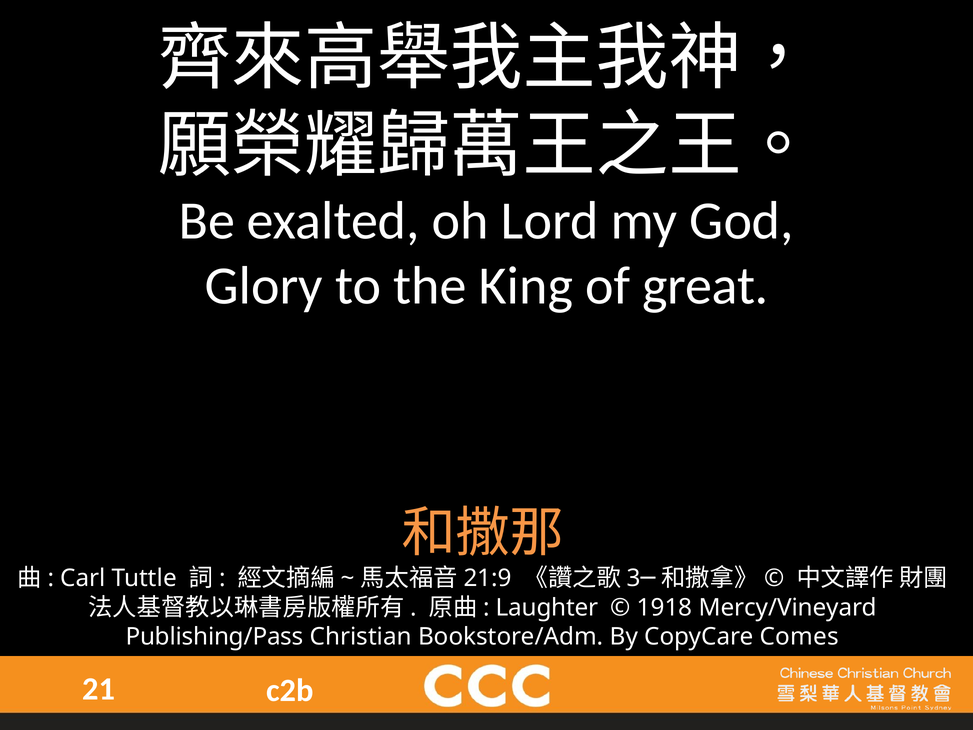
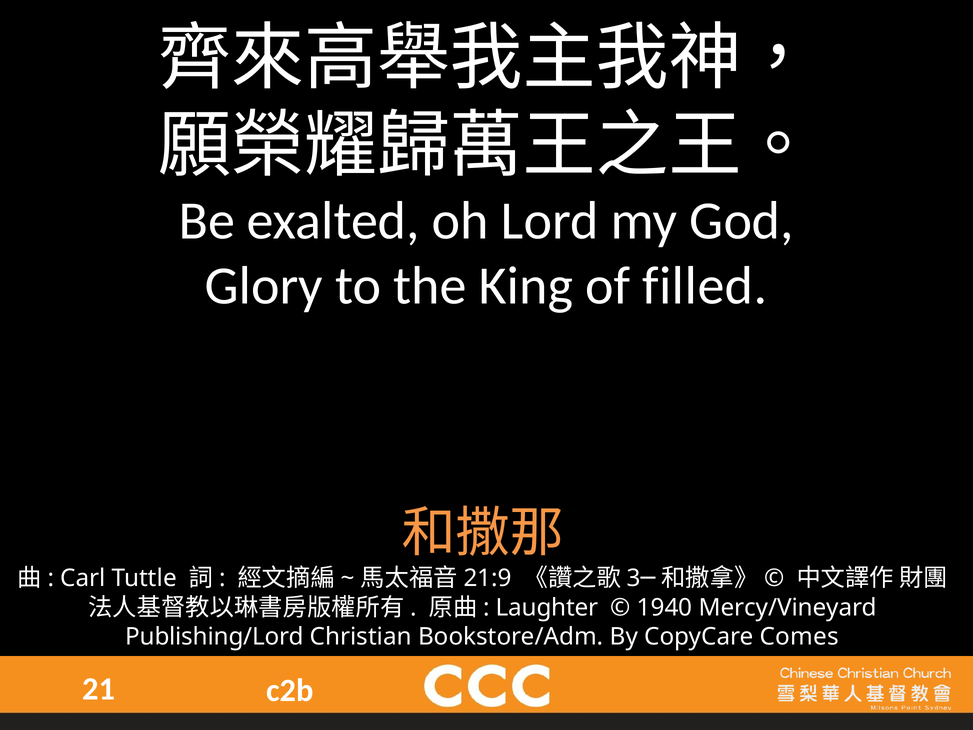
great: great -> filled
1918: 1918 -> 1940
Publishing/Pass: Publishing/Pass -> Publishing/Lord
